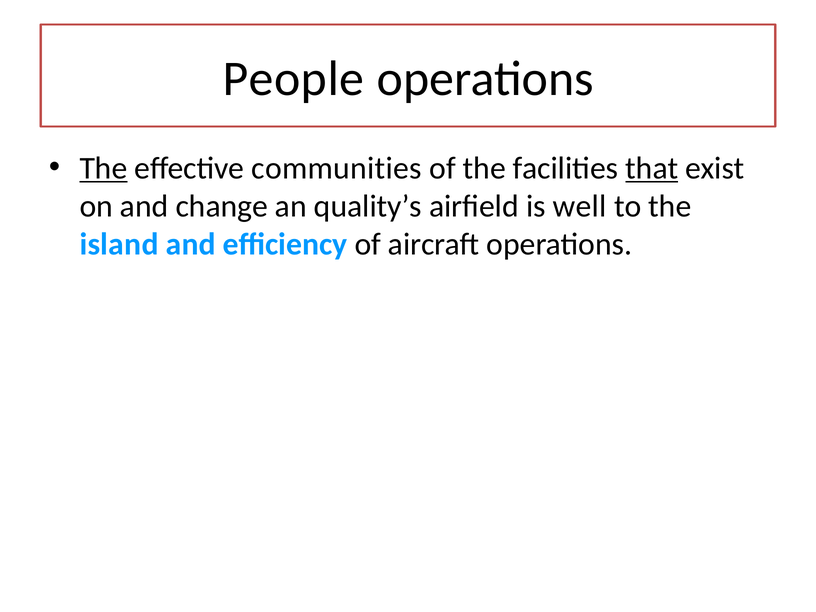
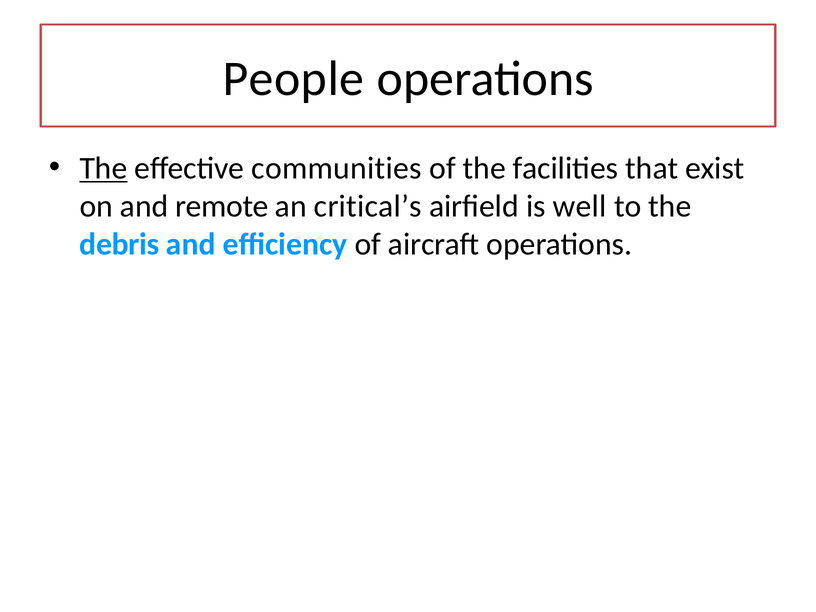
that underline: present -> none
change: change -> remote
quality’s: quality’s -> critical’s
island: island -> debris
